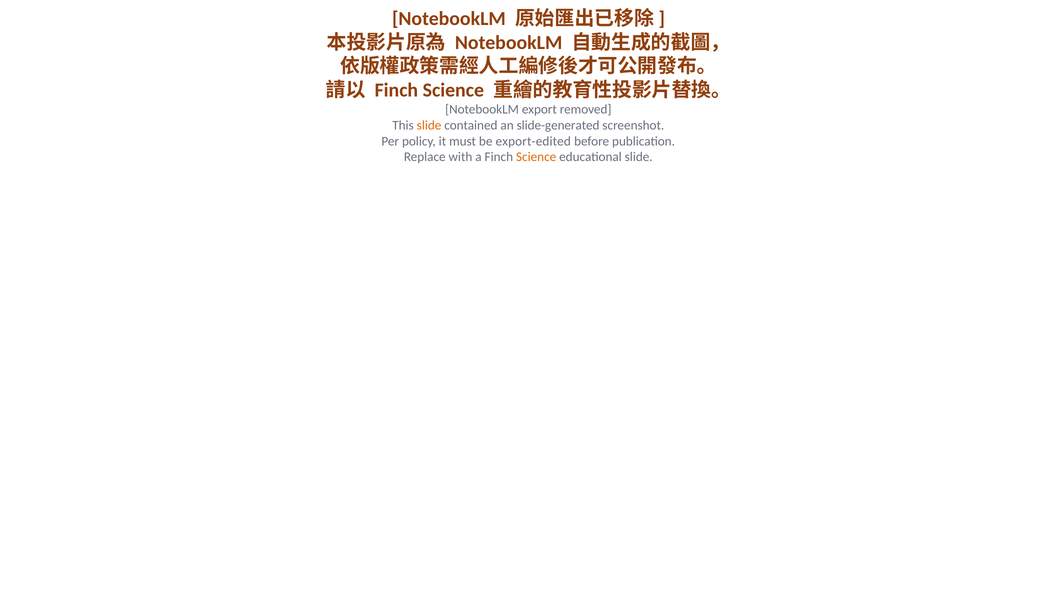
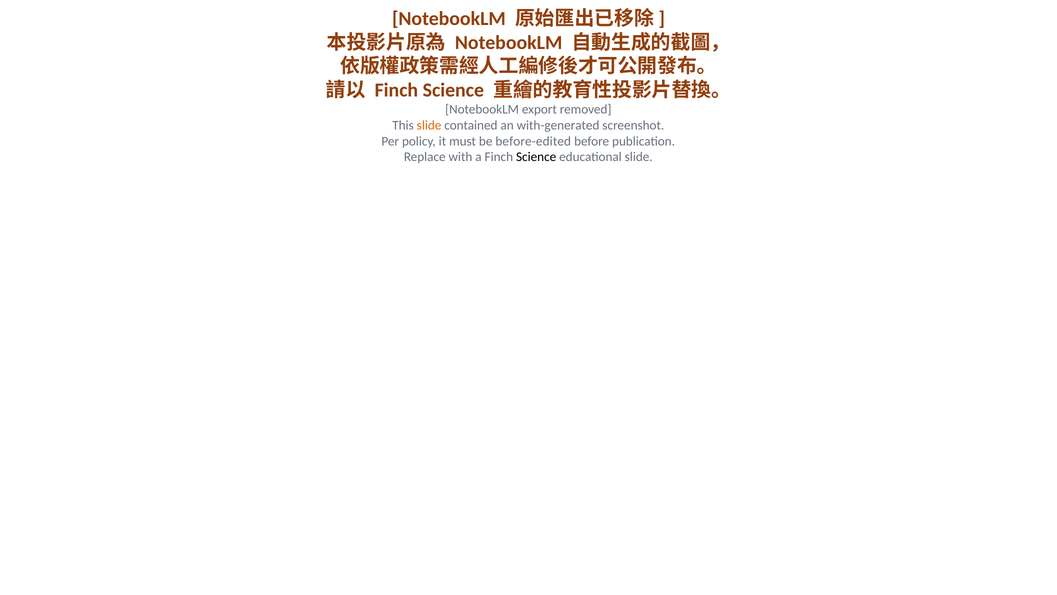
slide-generated: slide-generated -> with-generated
export-edited: export-edited -> before-edited
Science at (536, 157) colour: orange -> black
